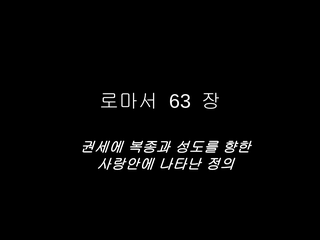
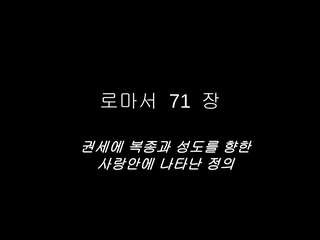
63: 63 -> 71
